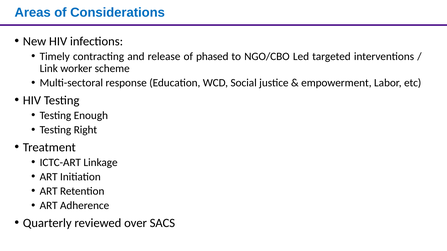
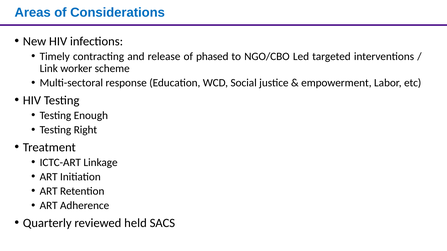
over: over -> held
